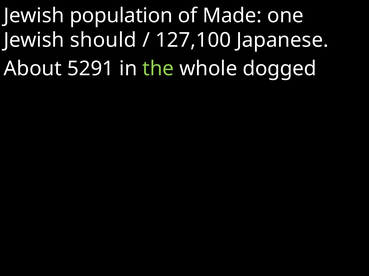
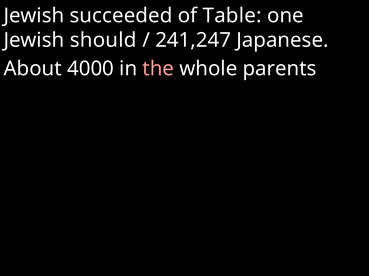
population: population -> succeeded
Made: Made -> Table
127,100: 127,100 -> 241,247
5291: 5291 -> 4000
the colour: light green -> pink
dogged: dogged -> parents
